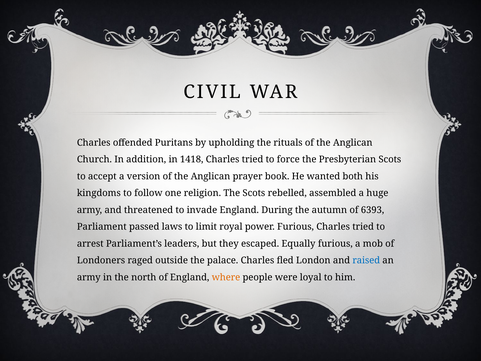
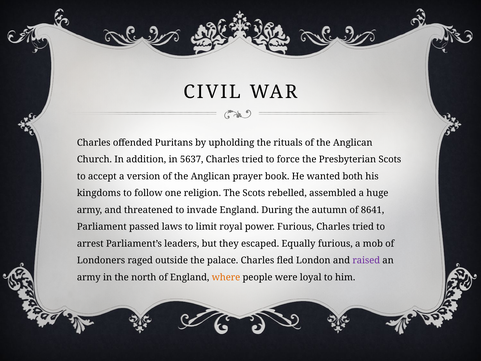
1418: 1418 -> 5637
6393: 6393 -> 8641
raised colour: blue -> purple
